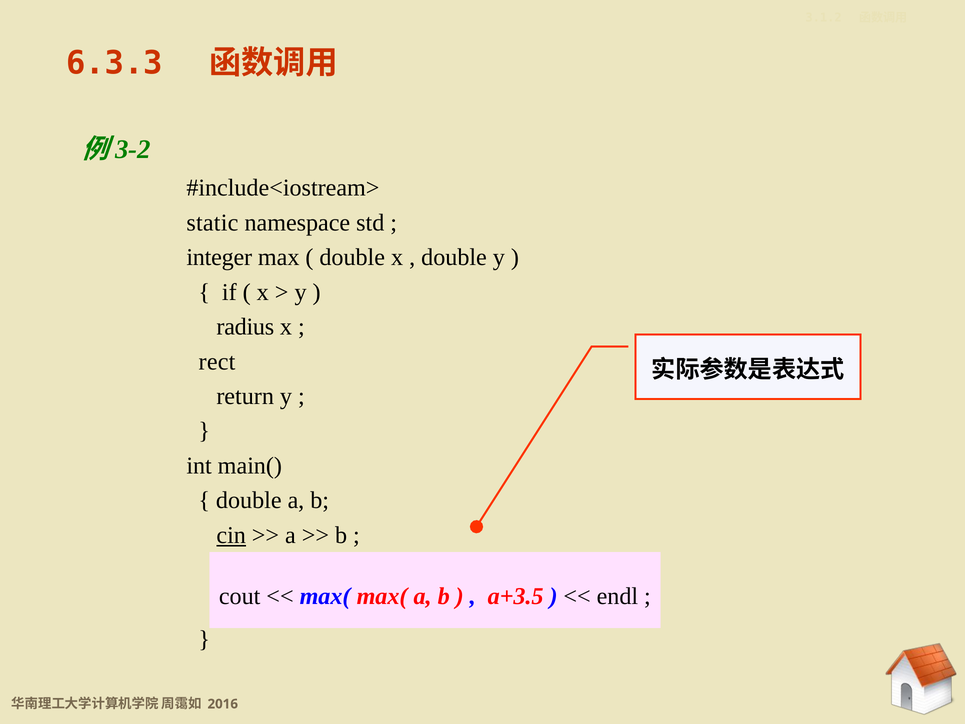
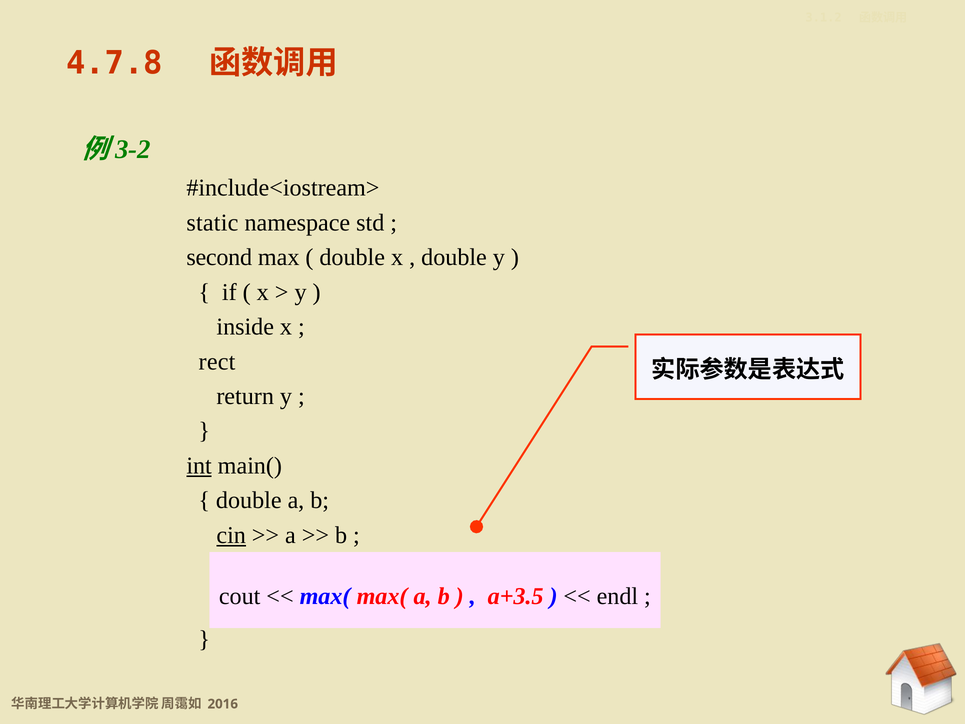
6.3.3: 6.3.3 -> 4.7.8
integer: integer -> second
radius: radius -> inside
int underline: none -> present
